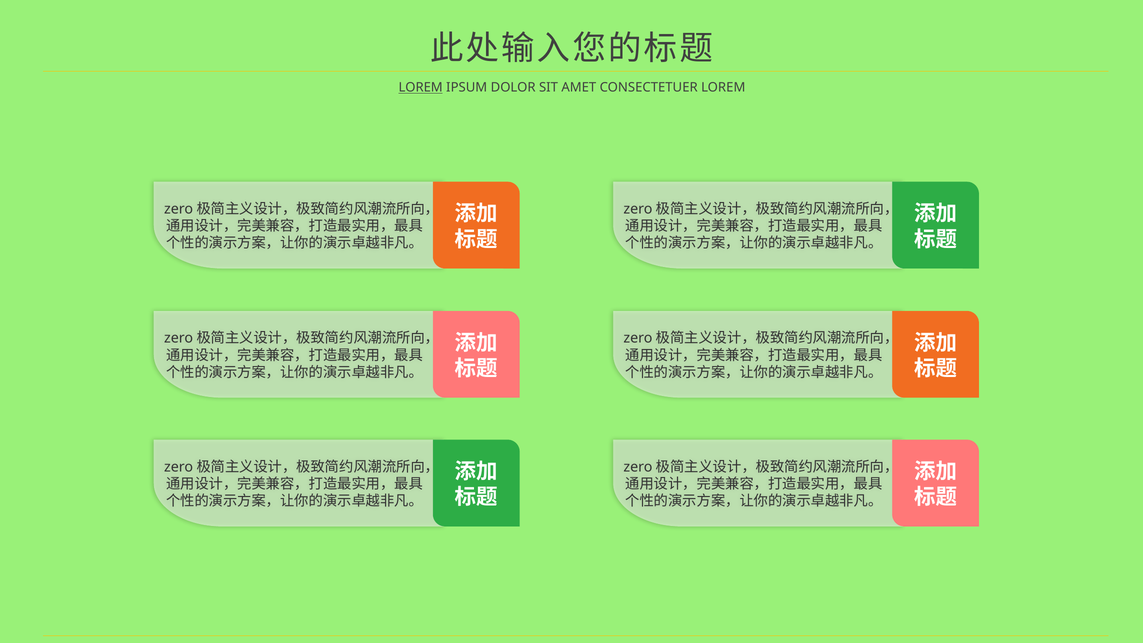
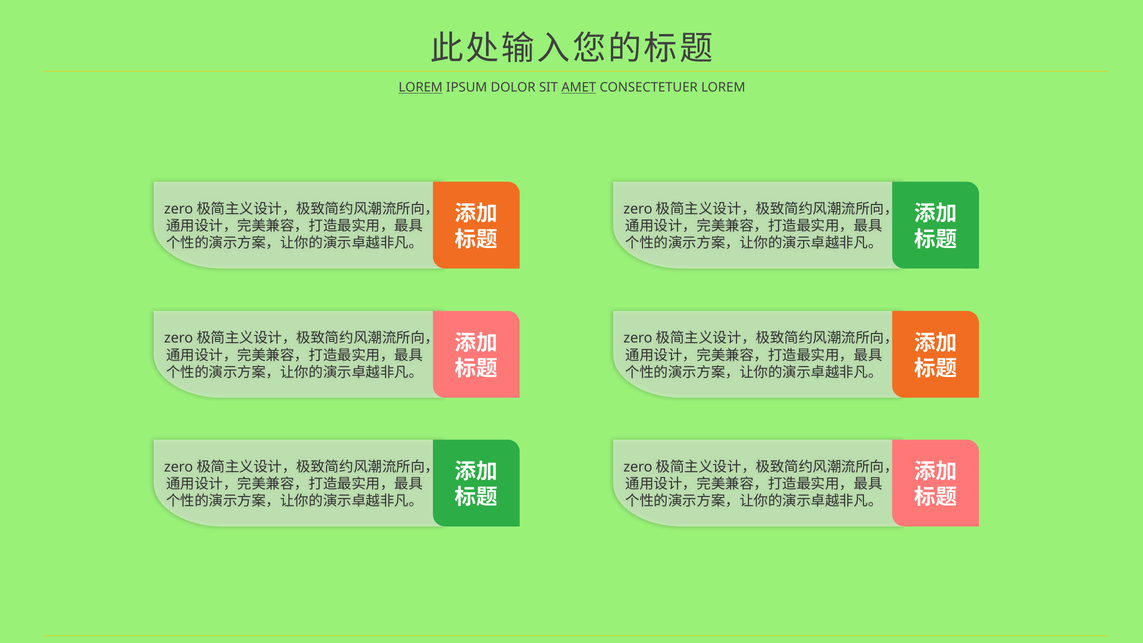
AMET underline: none -> present
